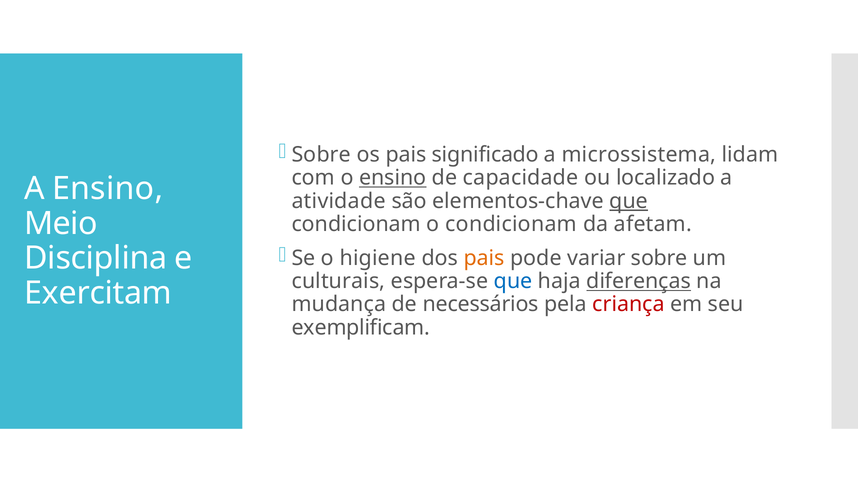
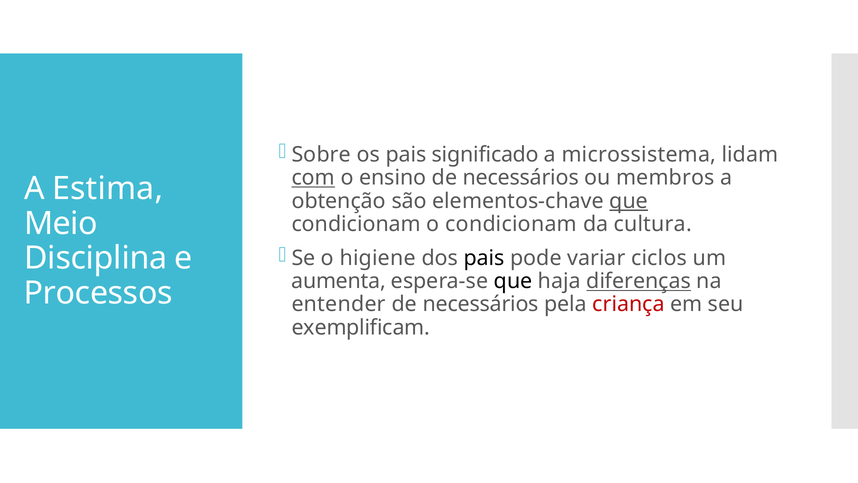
com underline: none -> present
ensino at (393, 178) underline: present -> none
capacidade at (521, 178): capacidade -> necessários
localizado: localizado -> membros
A Ensino: Ensino -> Estima
atividade: atividade -> obtenção
afetam: afetam -> cultura
pais at (484, 258) colour: orange -> black
variar sobre: sobre -> ciclos
culturais: culturais -> aumenta
que at (513, 281) colour: blue -> black
Exercitam: Exercitam -> Processos
mudança: mudança -> entender
